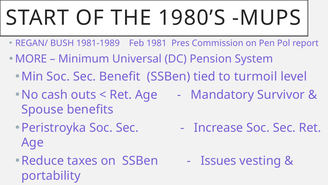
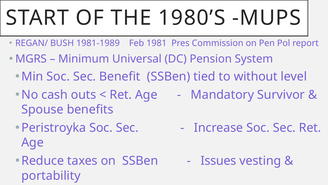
MORE: MORE -> MGRS
turmoil: turmoil -> without
